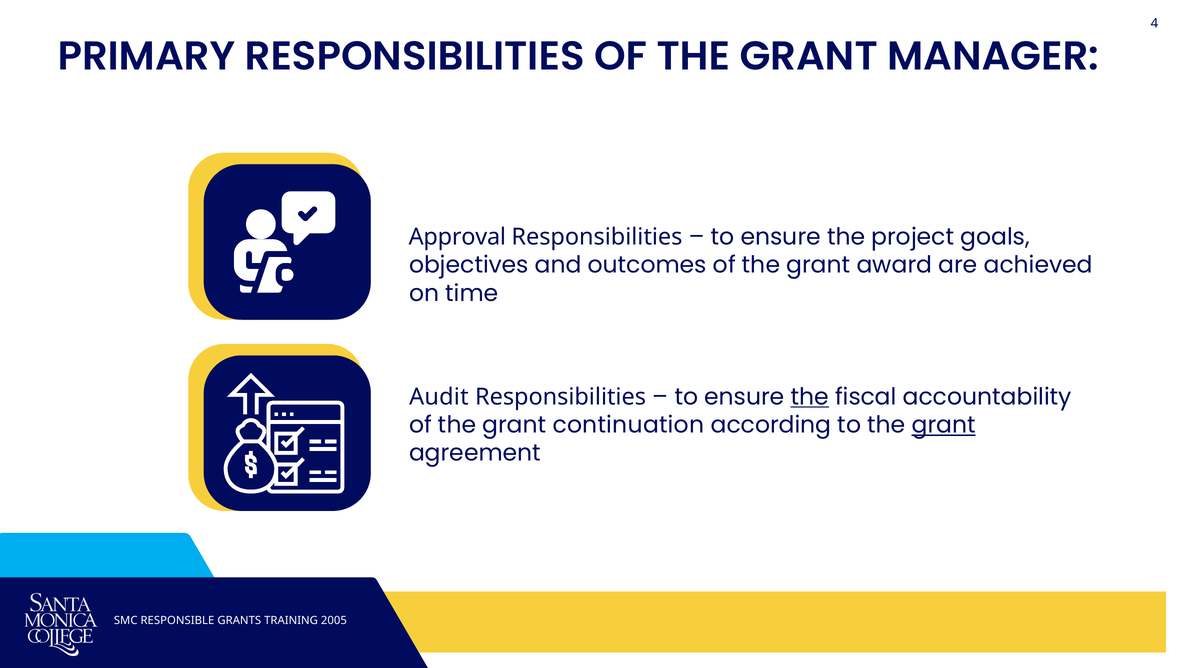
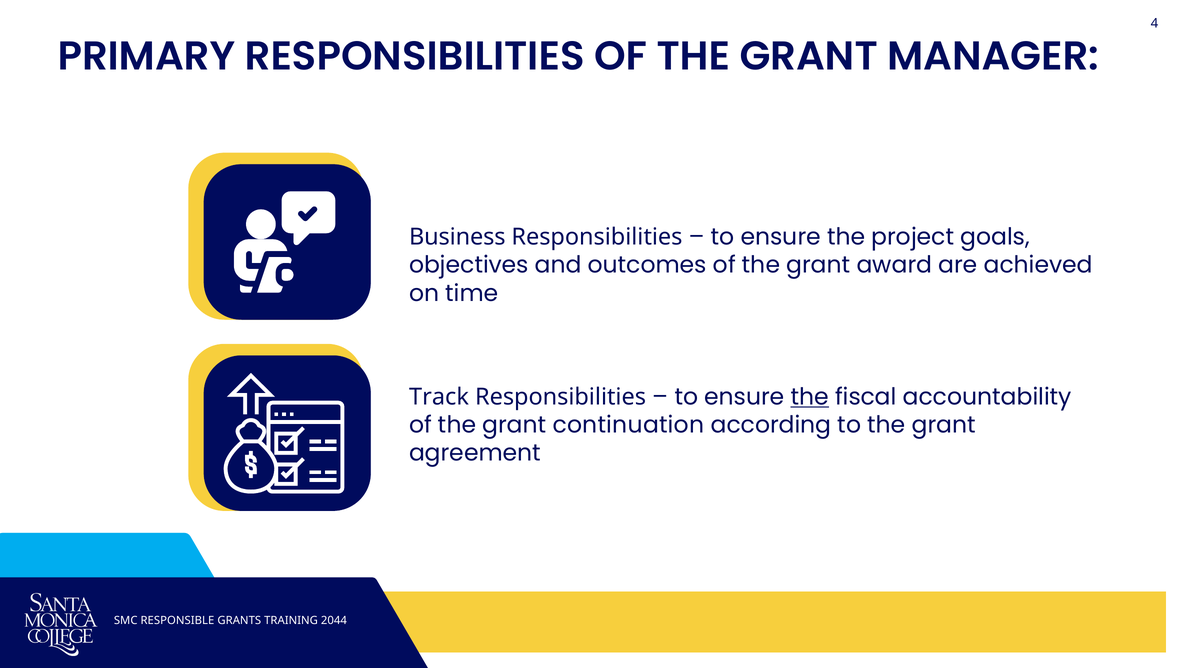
Approval: Approval -> Business
Audit: Audit -> Track
grant at (944, 425) underline: present -> none
2005: 2005 -> 2044
